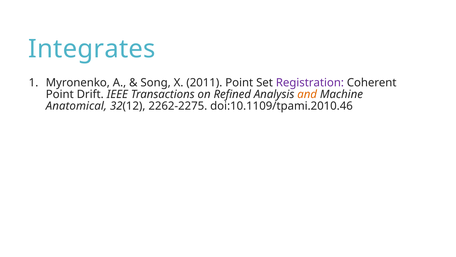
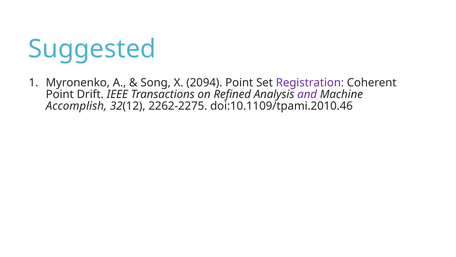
Integrates: Integrates -> Suggested
2011: 2011 -> 2094
and colour: orange -> purple
Anatomical: Anatomical -> Accomplish
